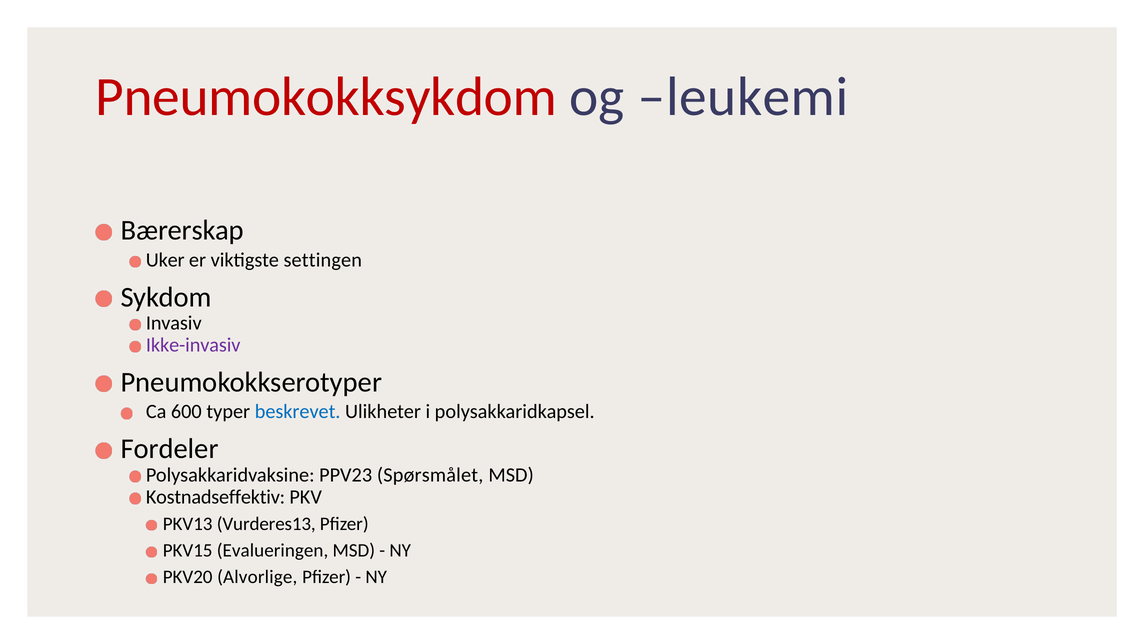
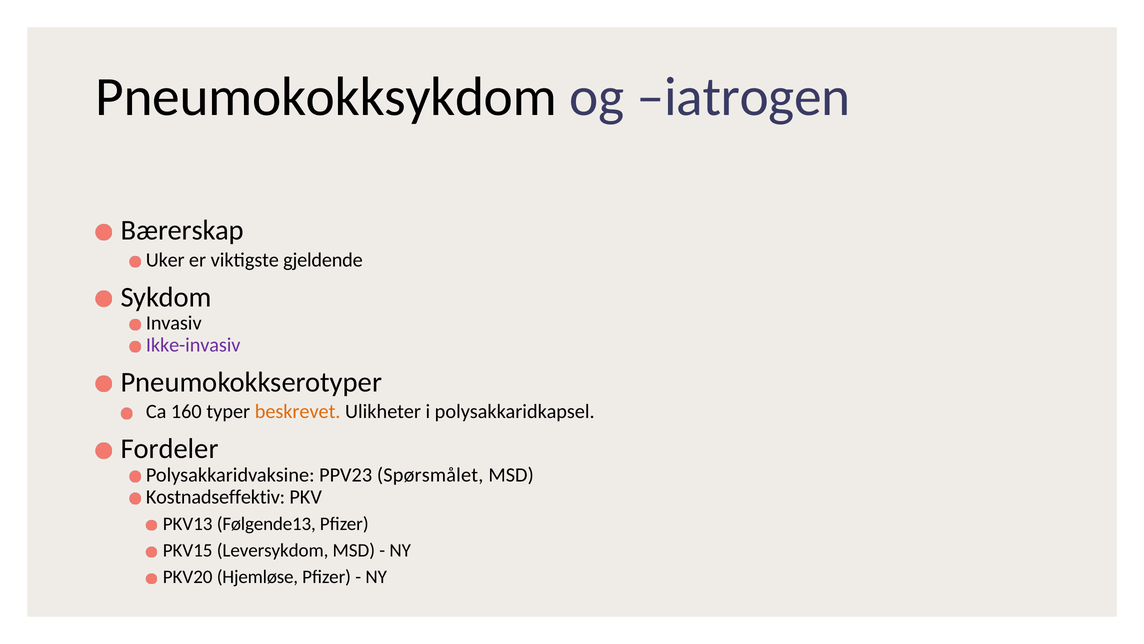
Pneumokokksykdom colour: red -> black
leukemi: leukemi -> iatrogen
settingen: settingen -> gjeldende
600: 600 -> 160
beskrevet colour: blue -> orange
Vurderes13: Vurderes13 -> Følgende13
Evalueringen: Evalueringen -> Leversykdom
Alvorlige: Alvorlige -> Hjemløse
